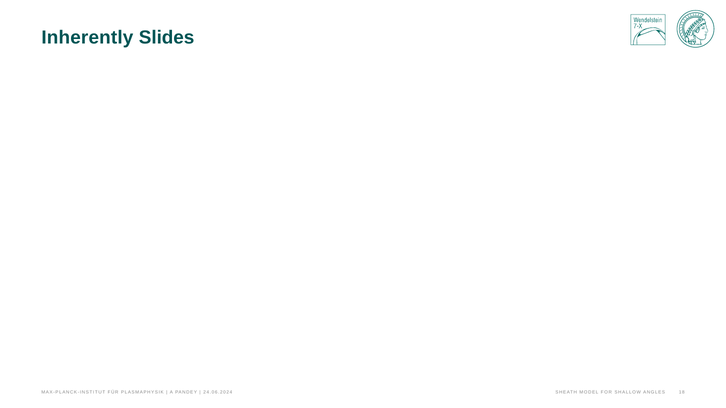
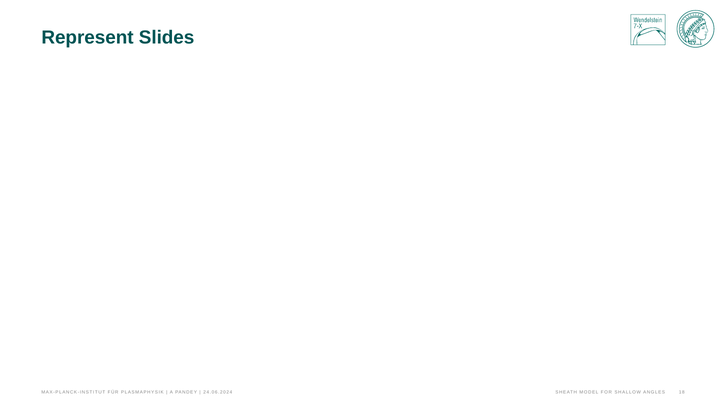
Inherently: Inherently -> Represent
